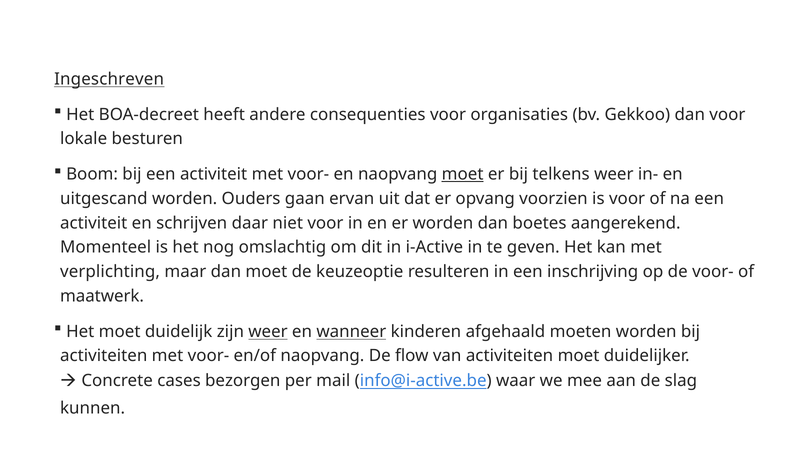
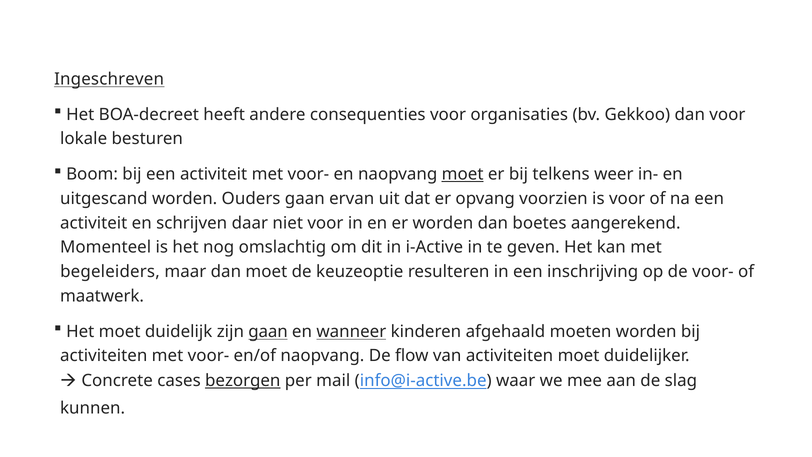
verplichting: verplichting -> begeleiders
zijn weer: weer -> gaan
bezorgen underline: none -> present
